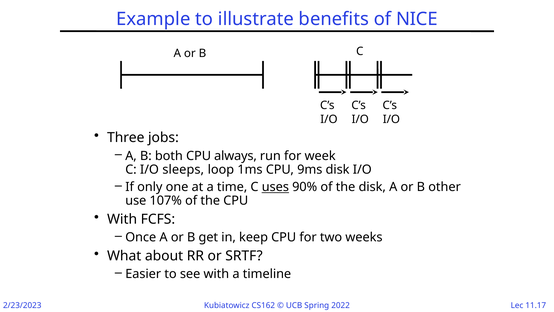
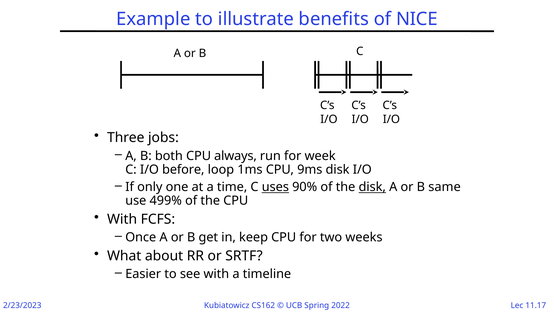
sleeps: sleeps -> before
disk at (372, 187) underline: none -> present
other: other -> same
107%: 107% -> 499%
